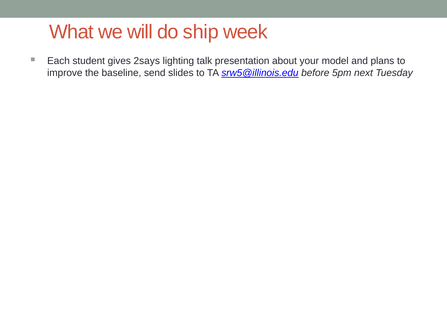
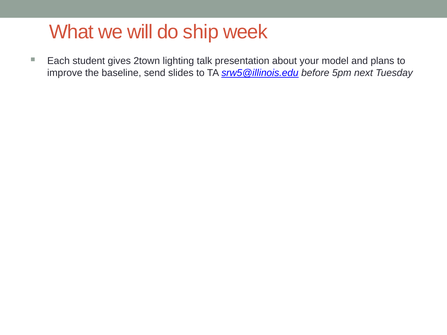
2says: 2says -> 2town
